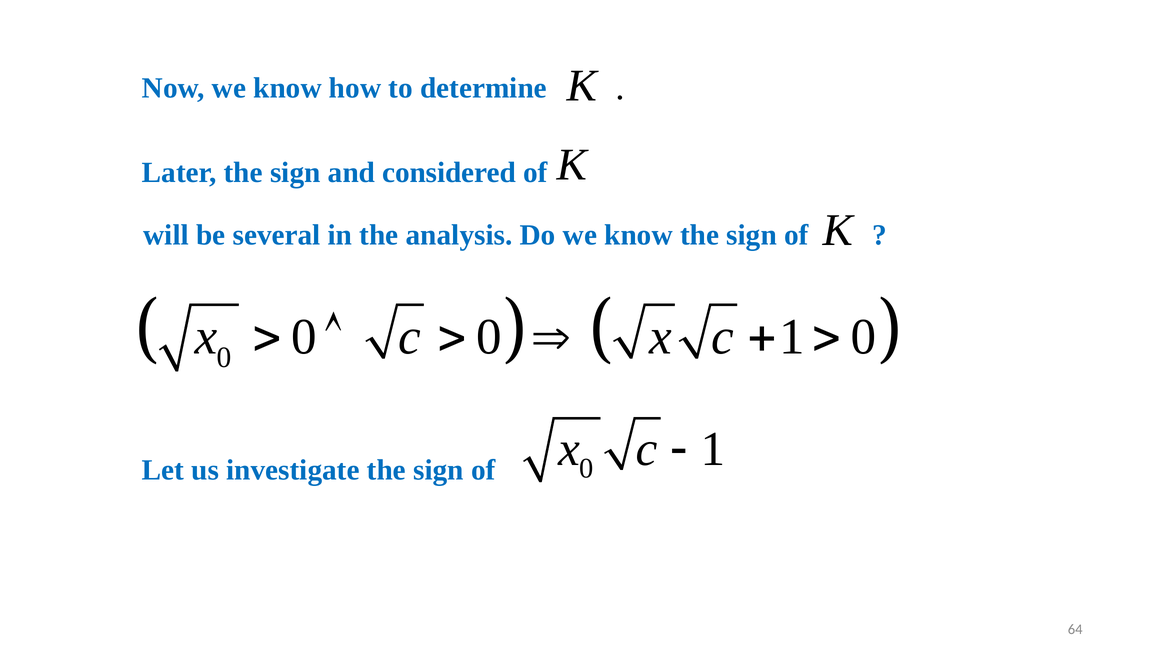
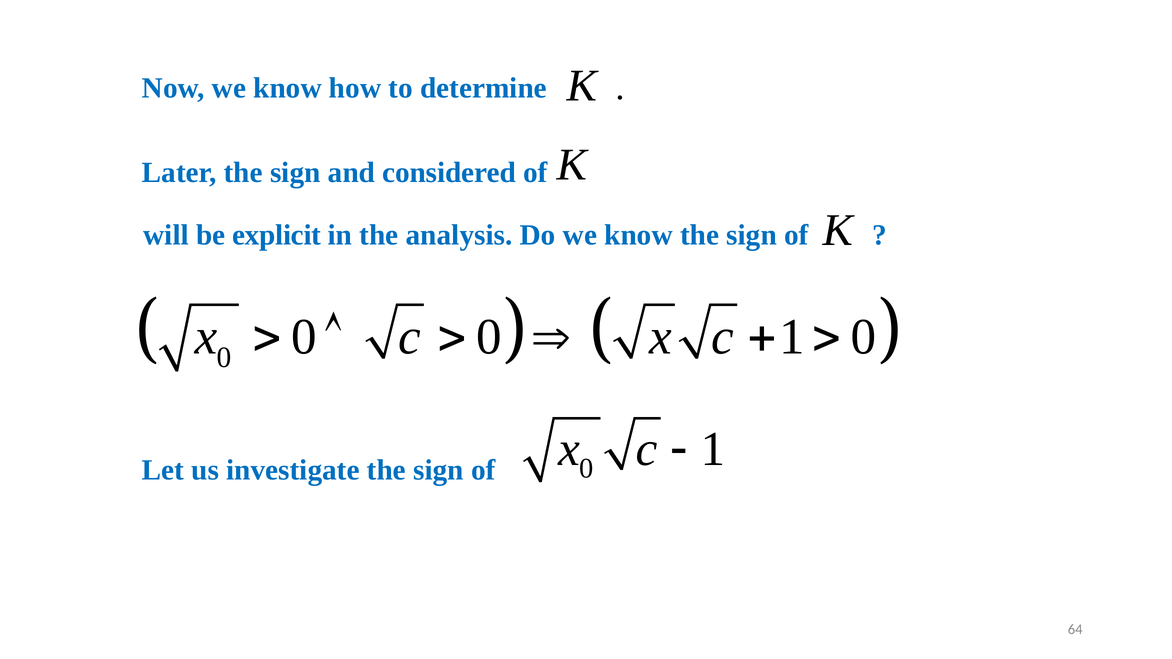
several: several -> explicit
